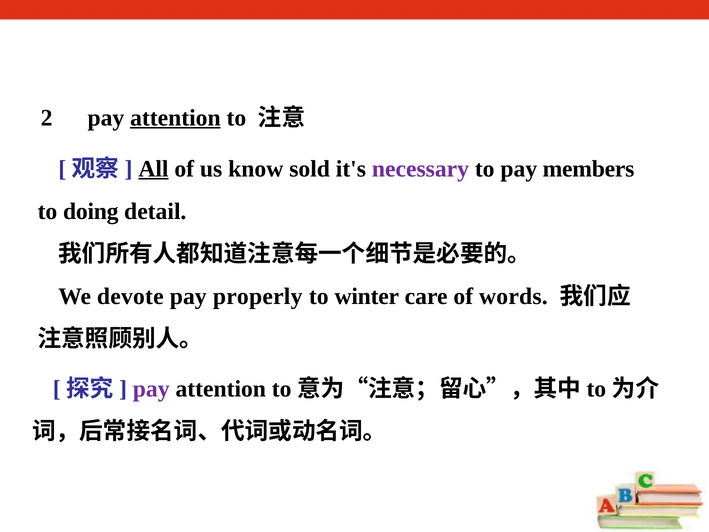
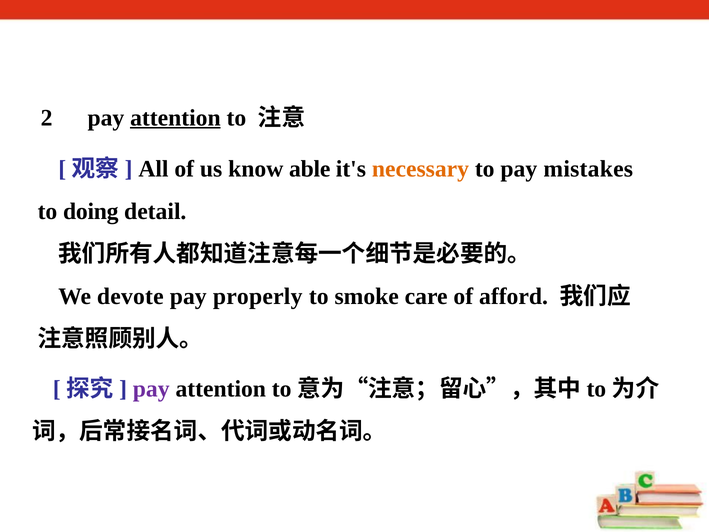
All underline: present -> none
sold: sold -> able
necessary colour: purple -> orange
members: members -> mistakes
winter: winter -> smoke
words: words -> afford
